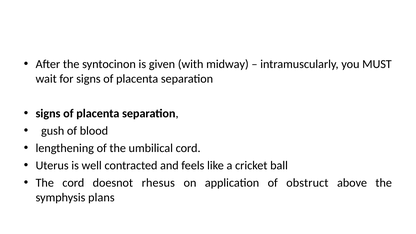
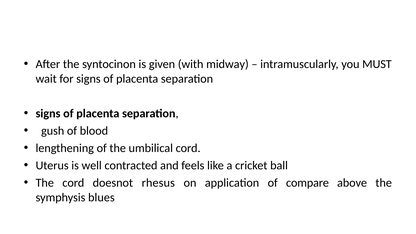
obstruct: obstruct -> compare
plans: plans -> blues
